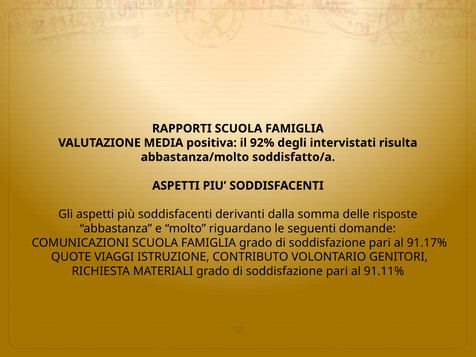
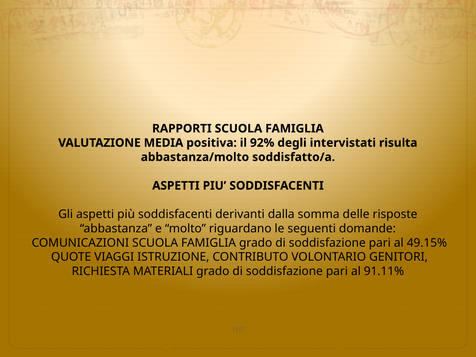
91.17%: 91.17% -> 49.15%
